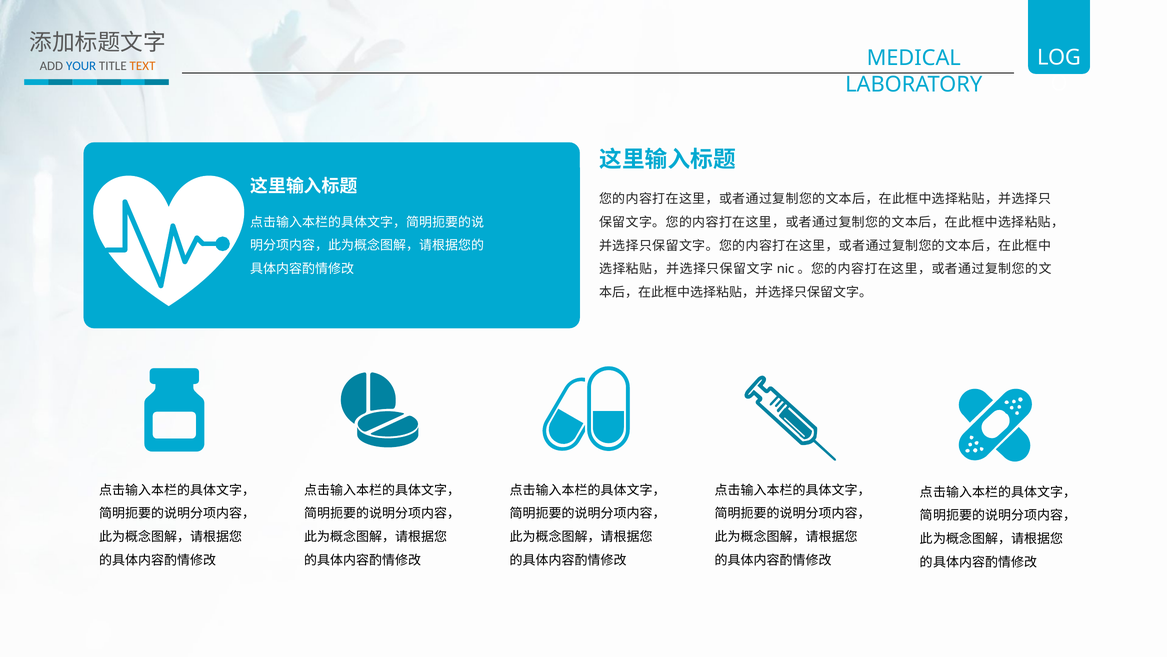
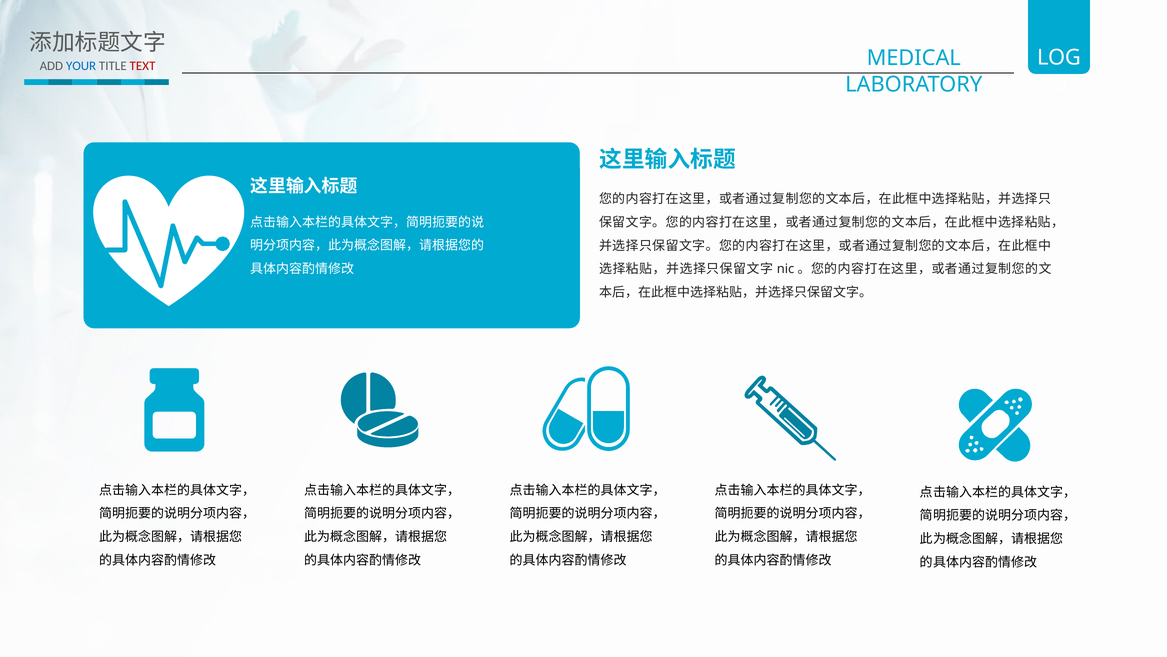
TEXT colour: orange -> red
